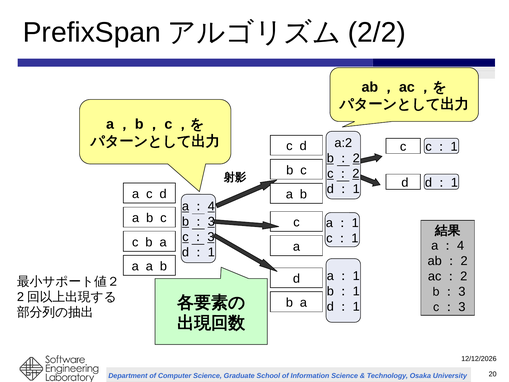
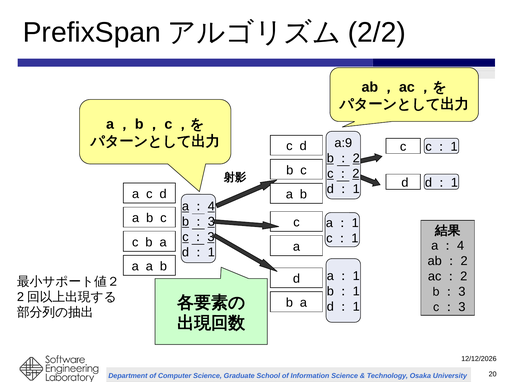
a:2: a:2 -> a:9
